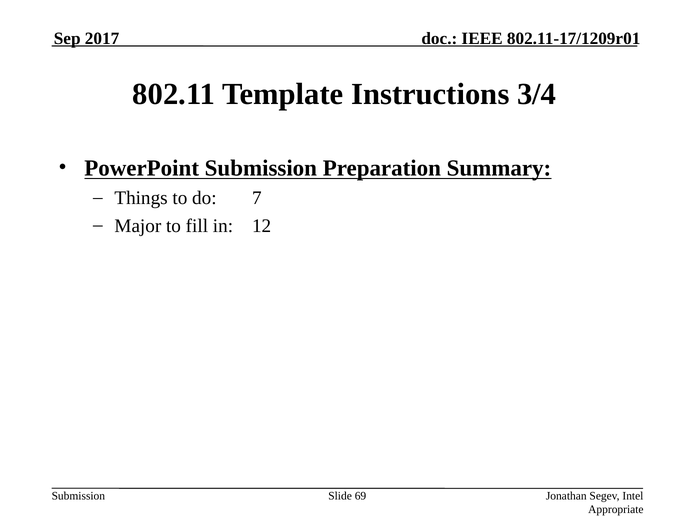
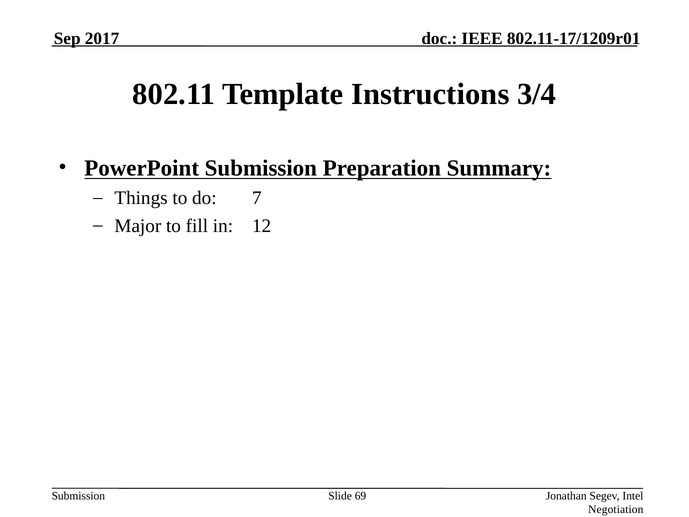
Appropriate: Appropriate -> Negotiation
